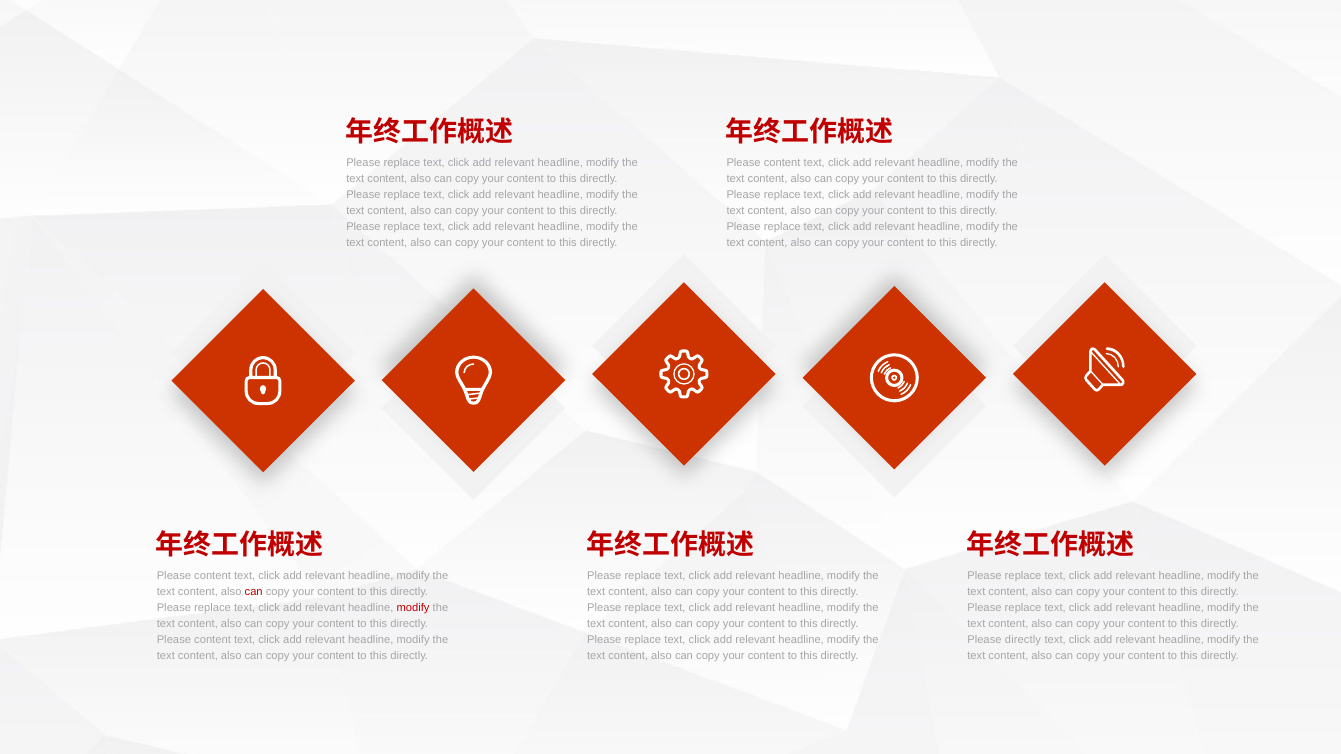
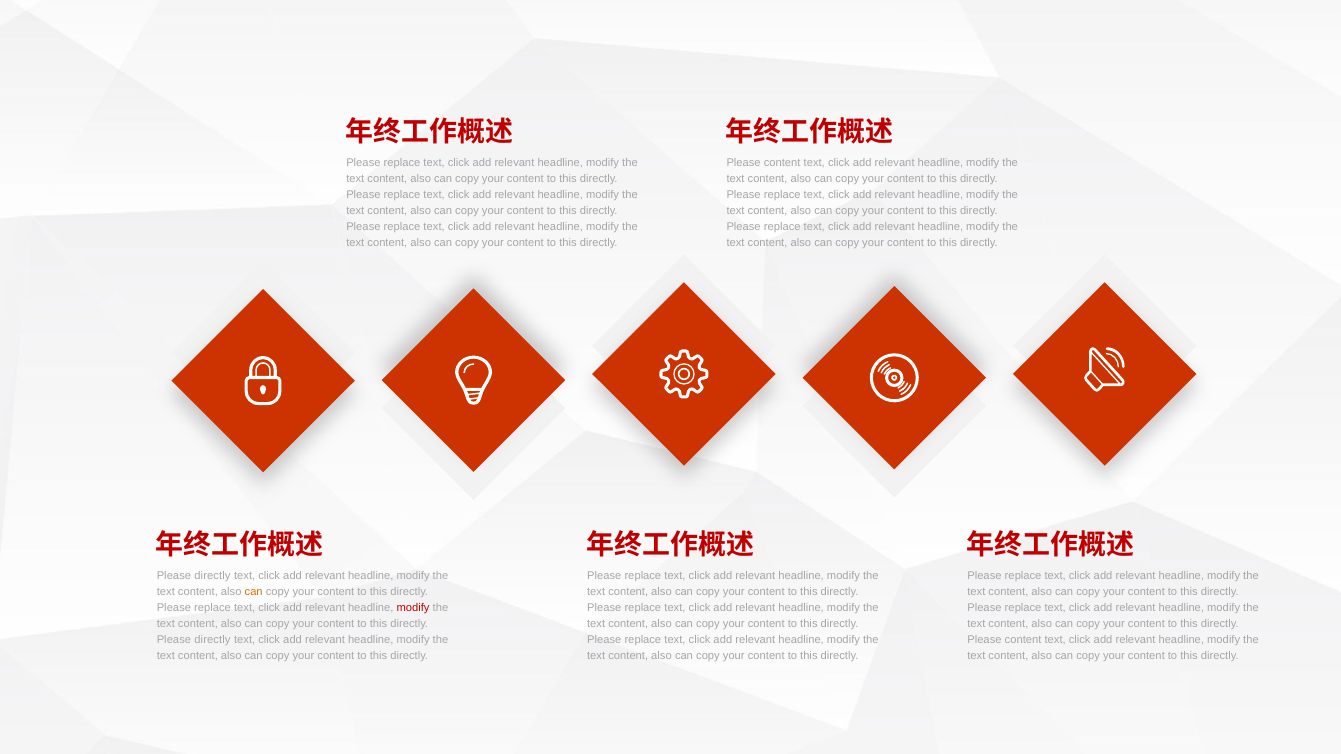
content at (213, 576): content -> directly
can at (254, 592) colour: red -> orange
content at (213, 640): content -> directly
directly at (1023, 640): directly -> content
